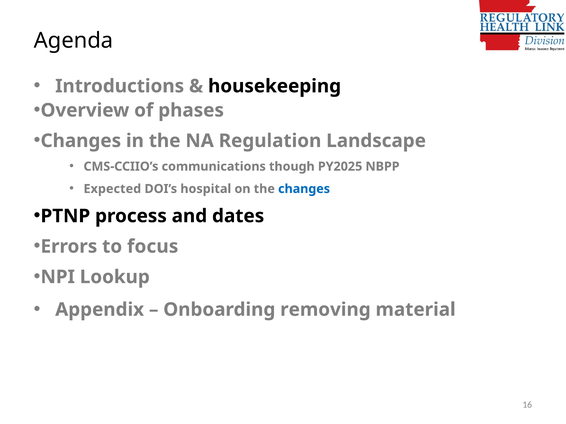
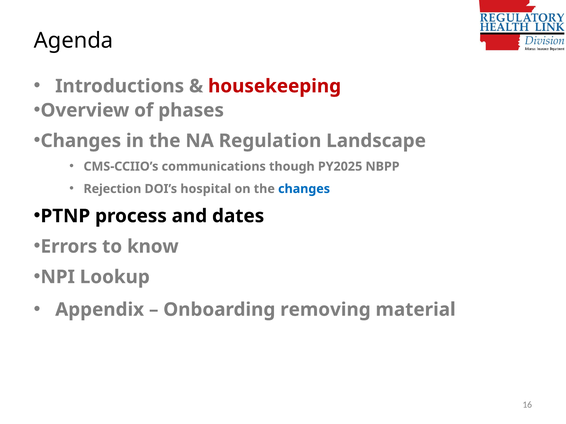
housekeeping colour: black -> red
Expected: Expected -> Rejection
focus: focus -> know
